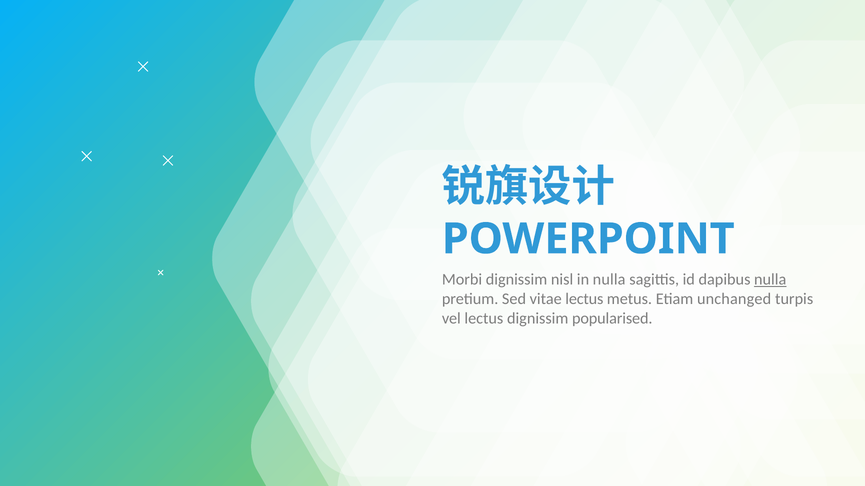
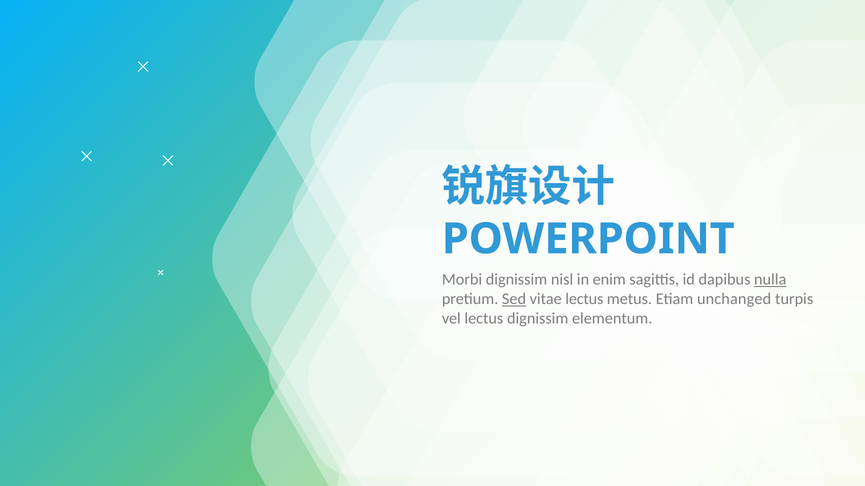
in nulla: nulla -> enim
Sed underline: none -> present
popularised: popularised -> elementum
